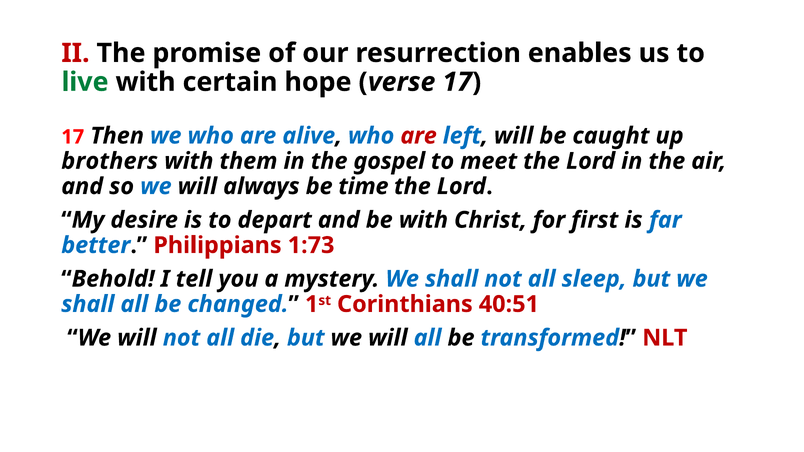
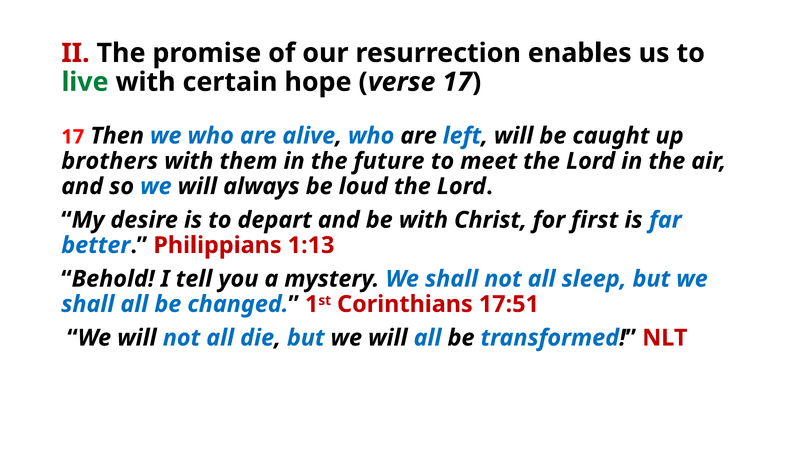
are at (419, 136) colour: red -> black
gospel: gospel -> future
time: time -> loud
1:73: 1:73 -> 1:13
40:51: 40:51 -> 17:51
